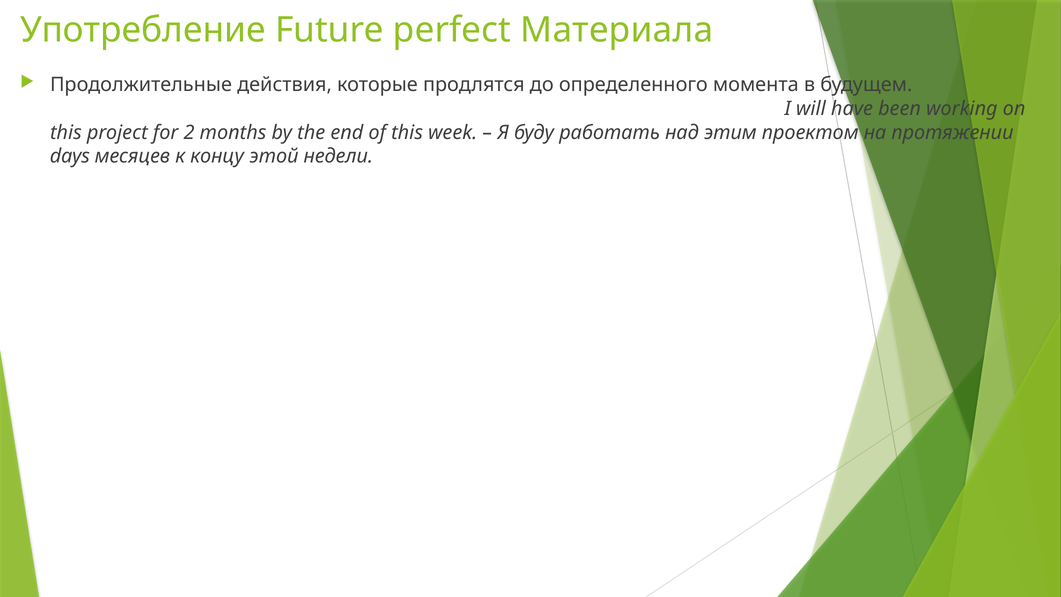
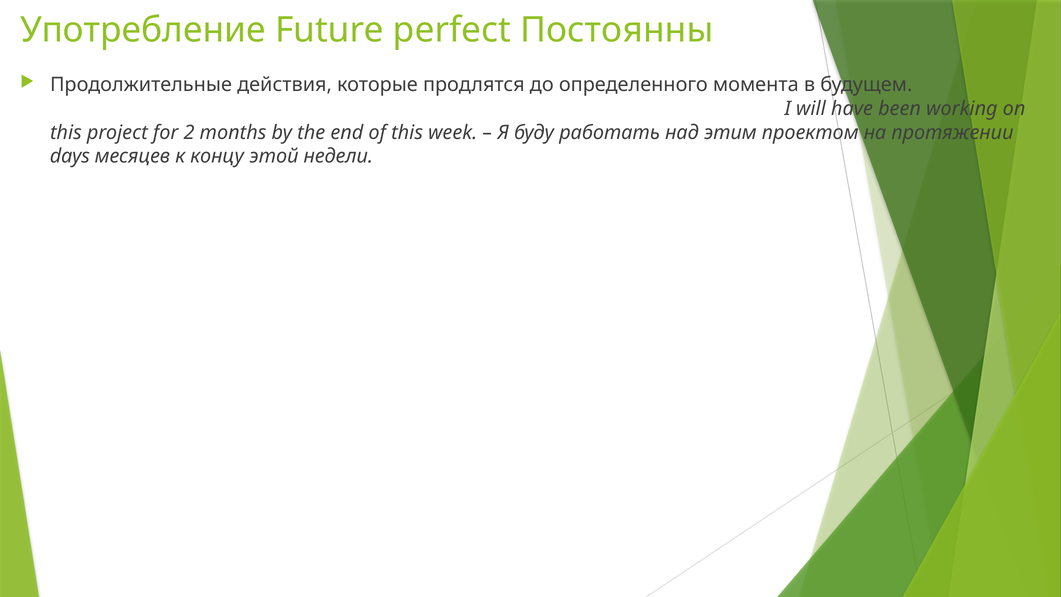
Материала: Материала -> Постоянны
